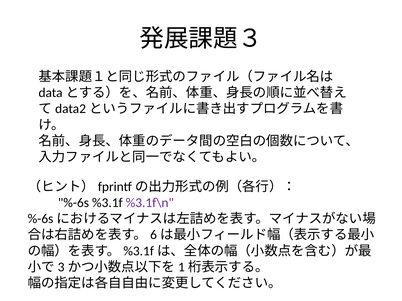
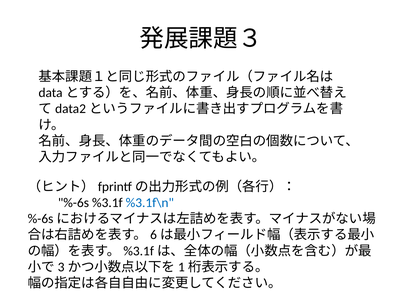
%3.1f\n colour: purple -> blue
